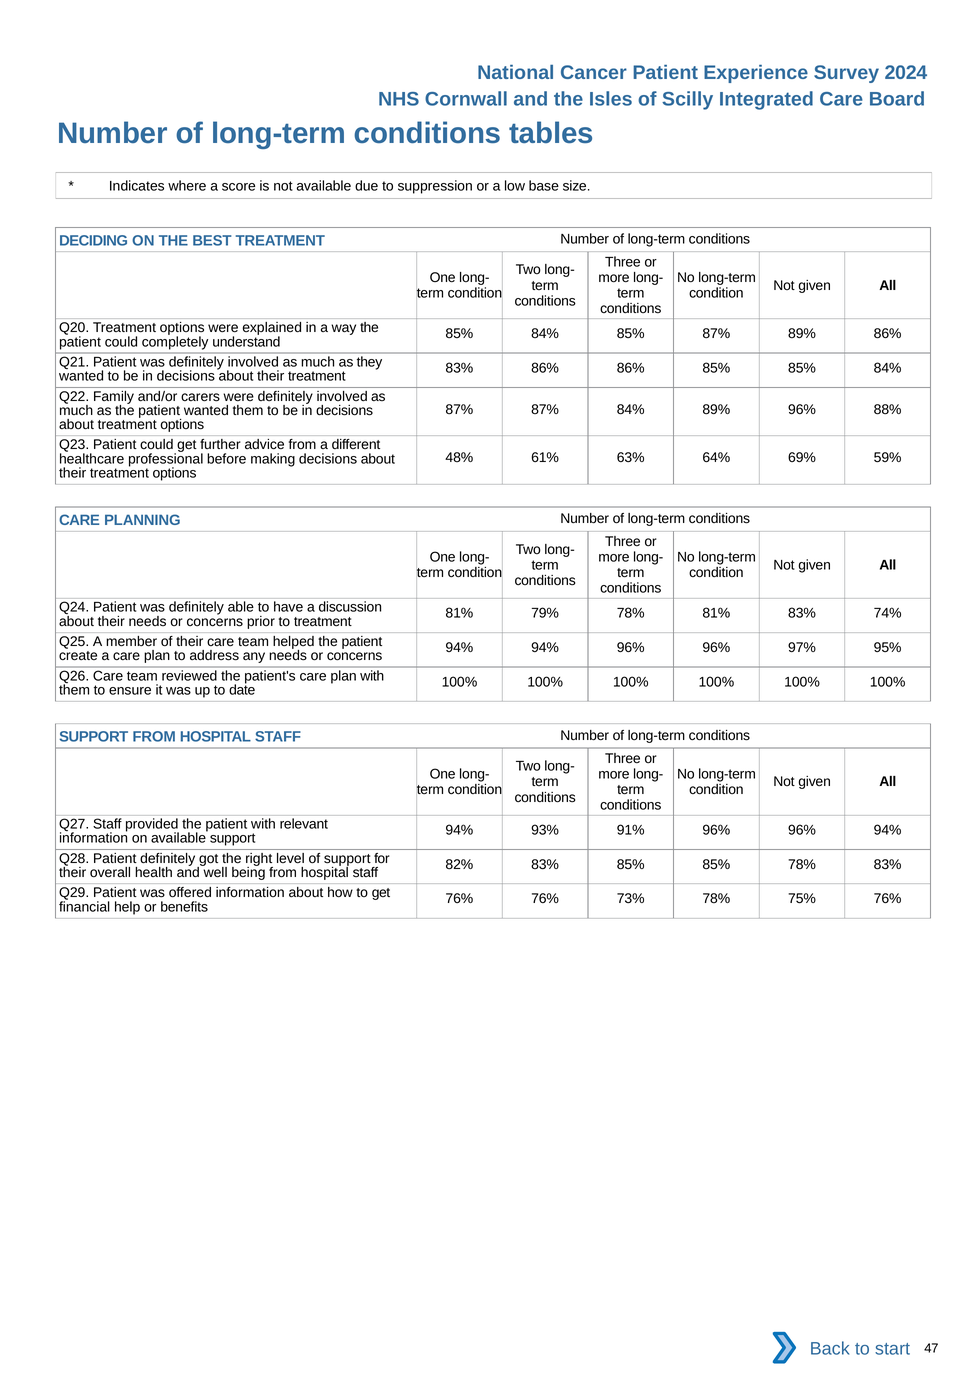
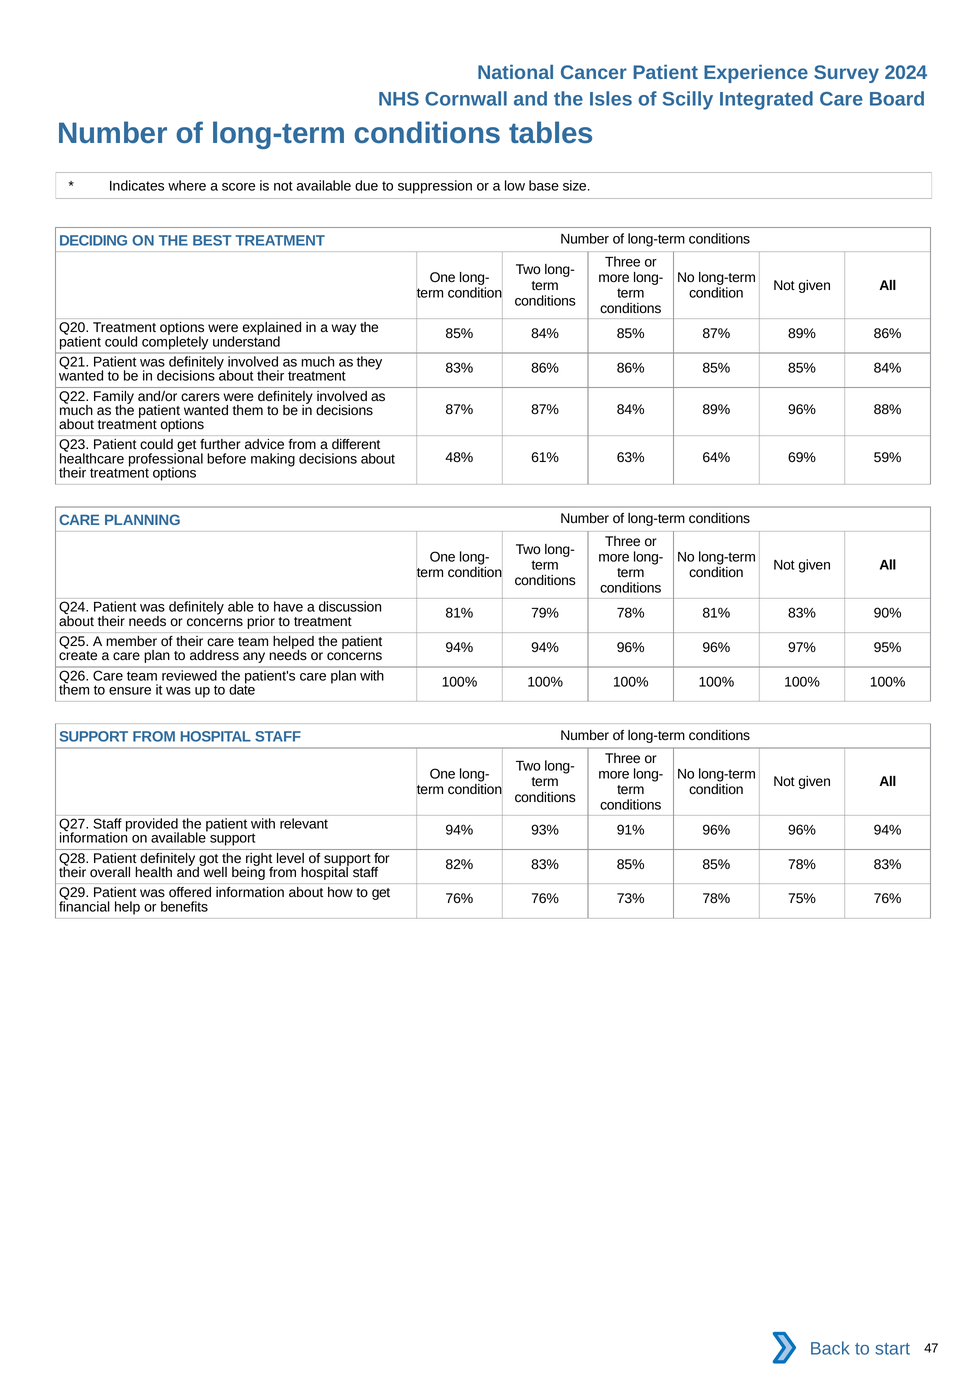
74%: 74% -> 90%
